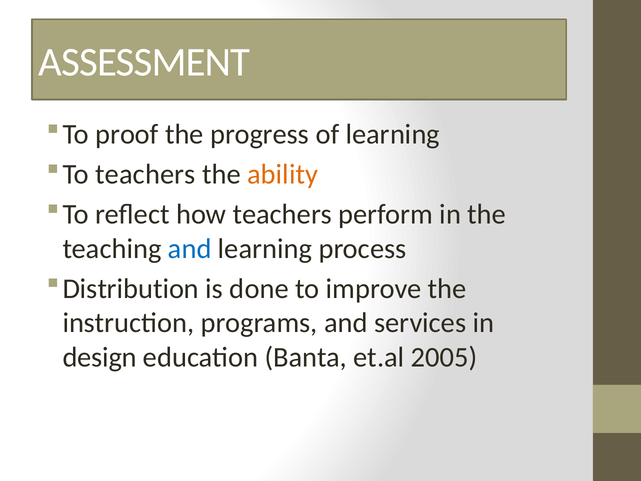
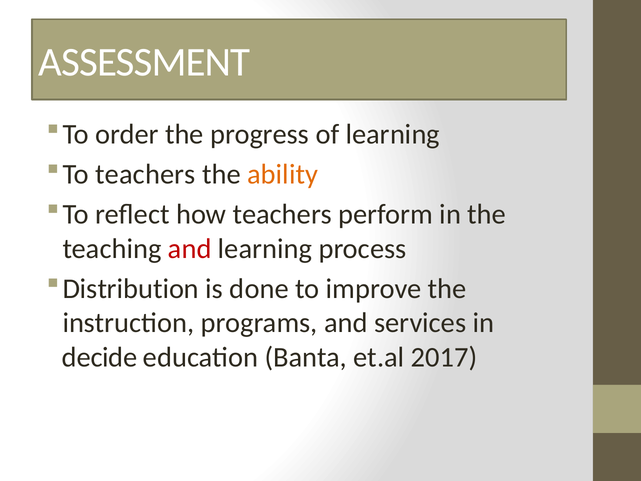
proof: proof -> order
and at (190, 249) colour: blue -> red
design: design -> decide
2005: 2005 -> 2017
